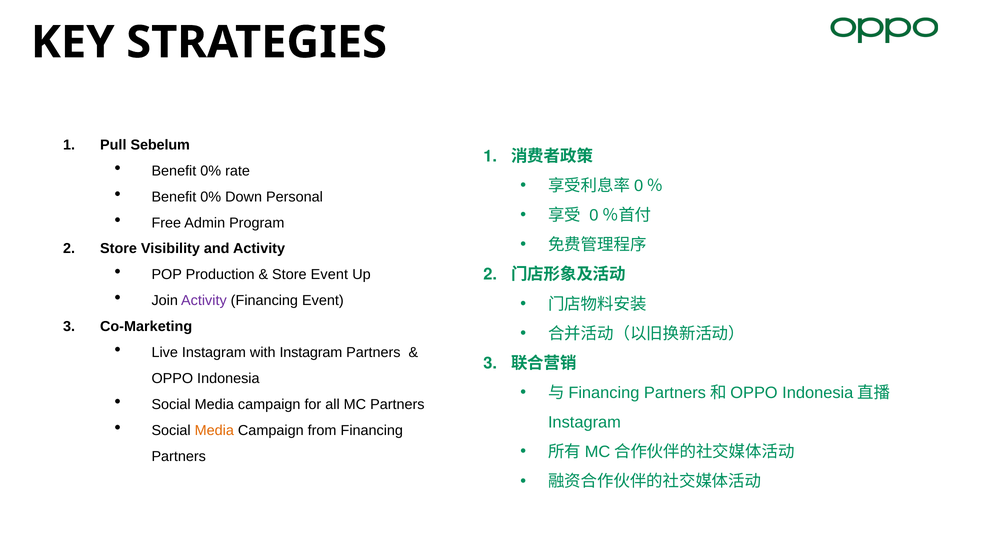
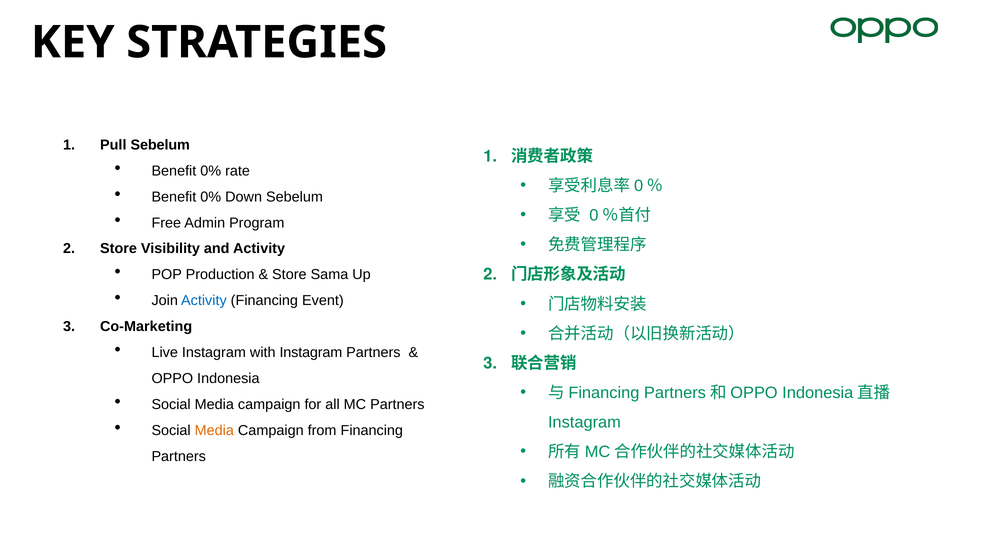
Down Personal: Personal -> Sebelum
Store Event: Event -> Sama
Activity at (204, 301) colour: purple -> blue
